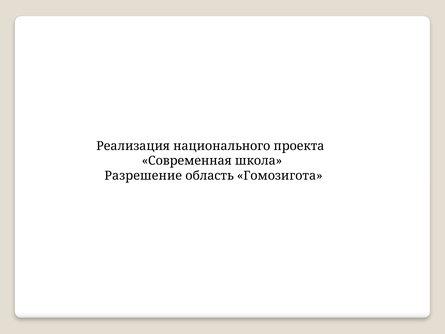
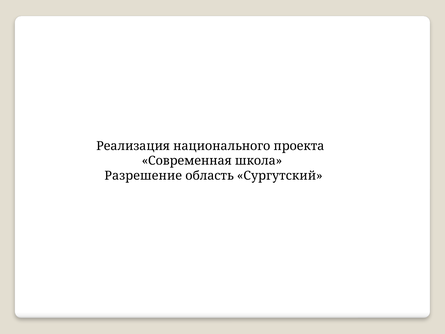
Гомозигота: Гомозигота -> Сургутский
